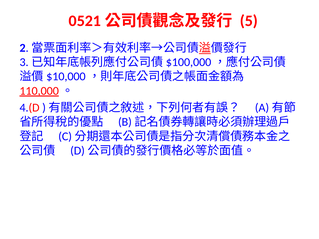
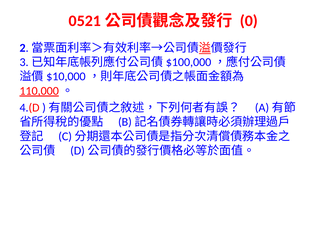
5: 5 -> 0
